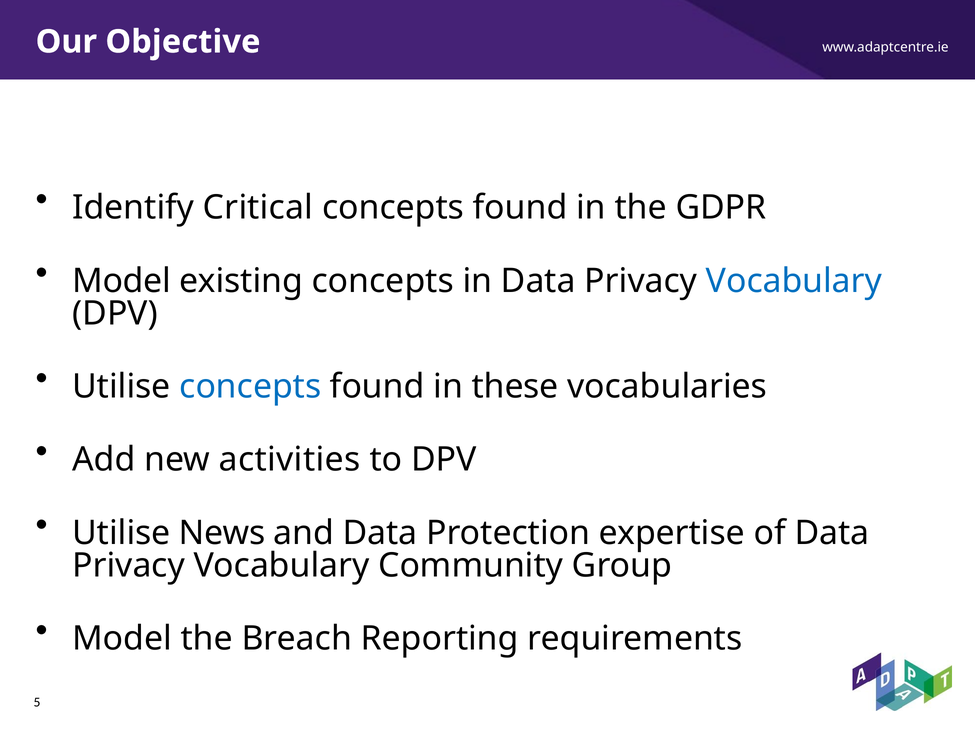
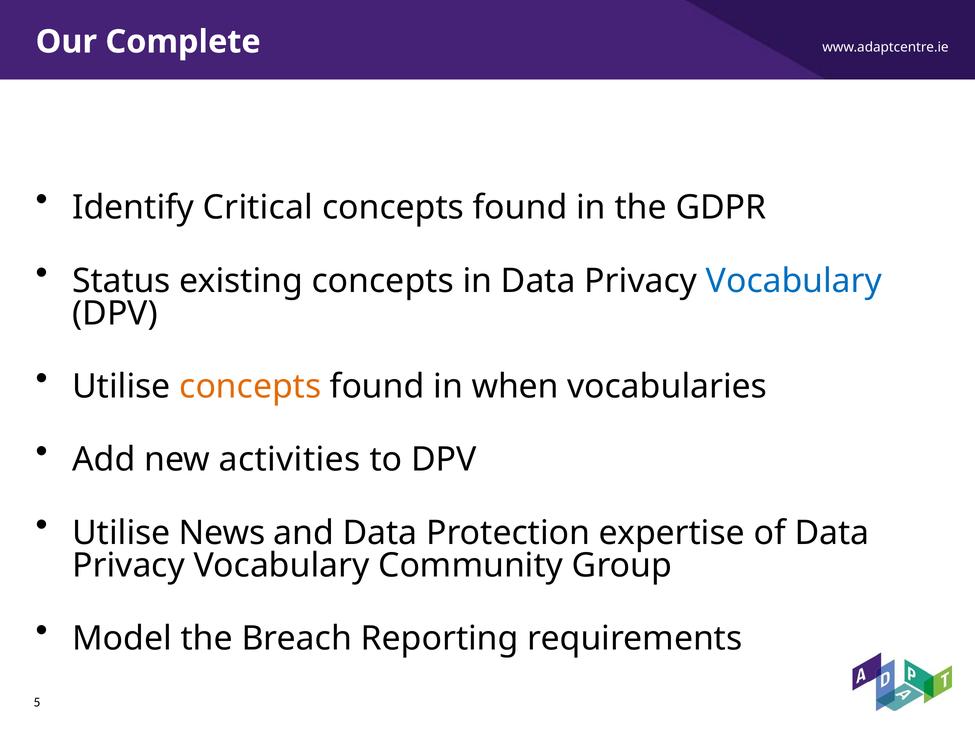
Objective: Objective -> Complete
Model at (122, 281): Model -> Status
concepts at (250, 386) colour: blue -> orange
these: these -> when
